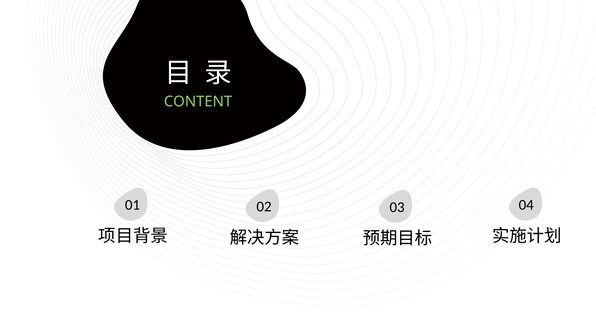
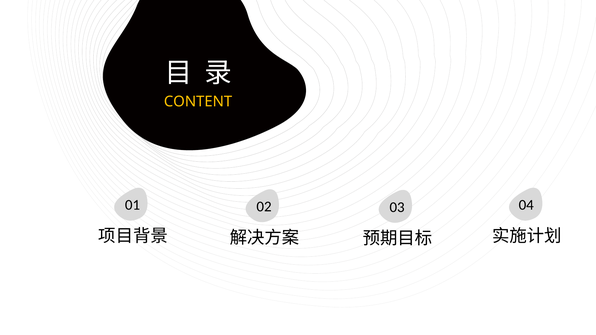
CONTENT colour: light green -> yellow
